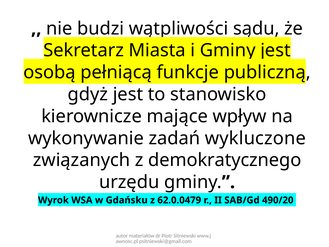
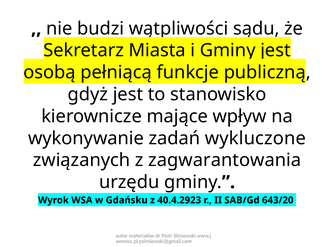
demokratycznego: demokratycznego -> zagwarantowania
62.0.0479: 62.0.0479 -> 40.4.2923
490/20: 490/20 -> 643/20
